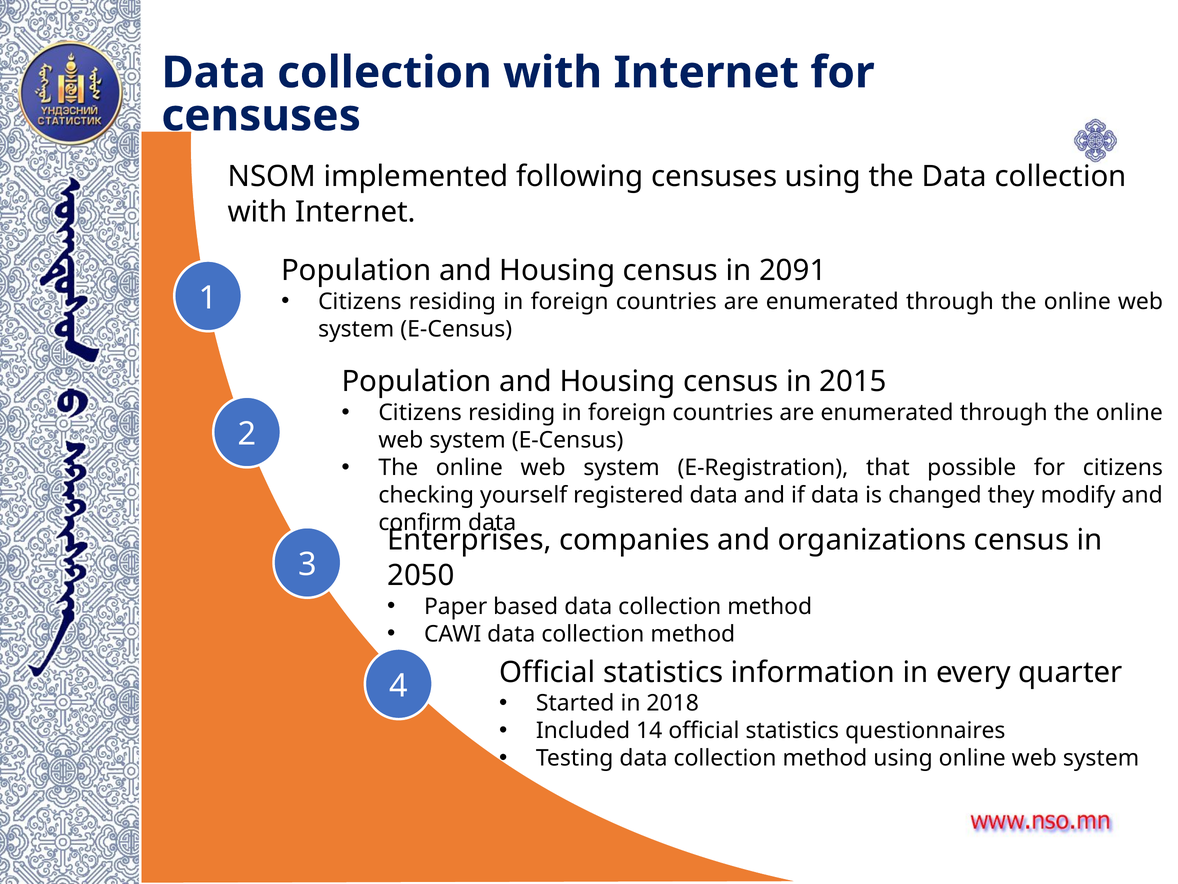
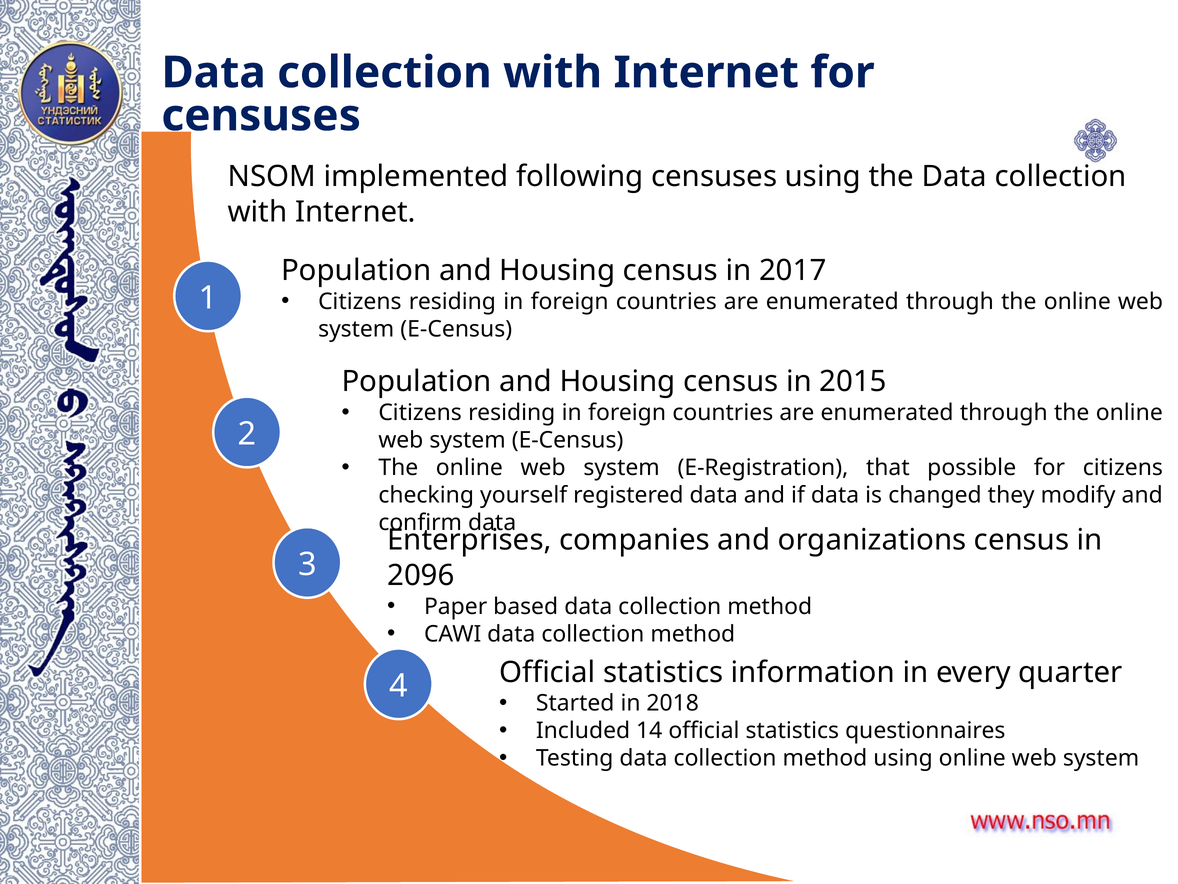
2091: 2091 -> 2017
2050: 2050 -> 2096
